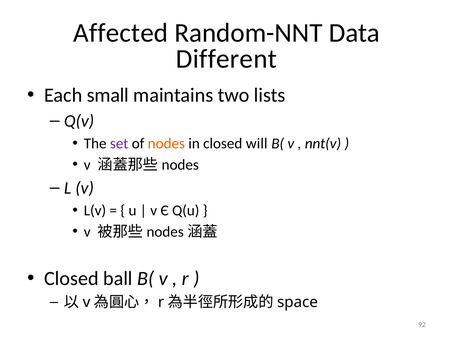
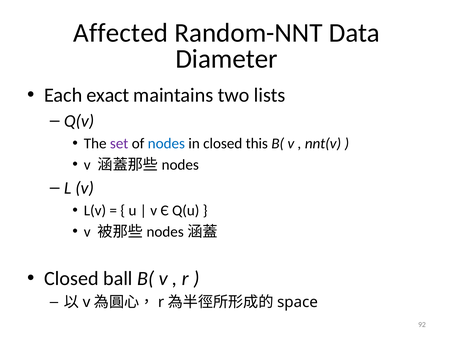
Different: Different -> Diameter
small: small -> exact
nodes colour: orange -> blue
will: will -> this
